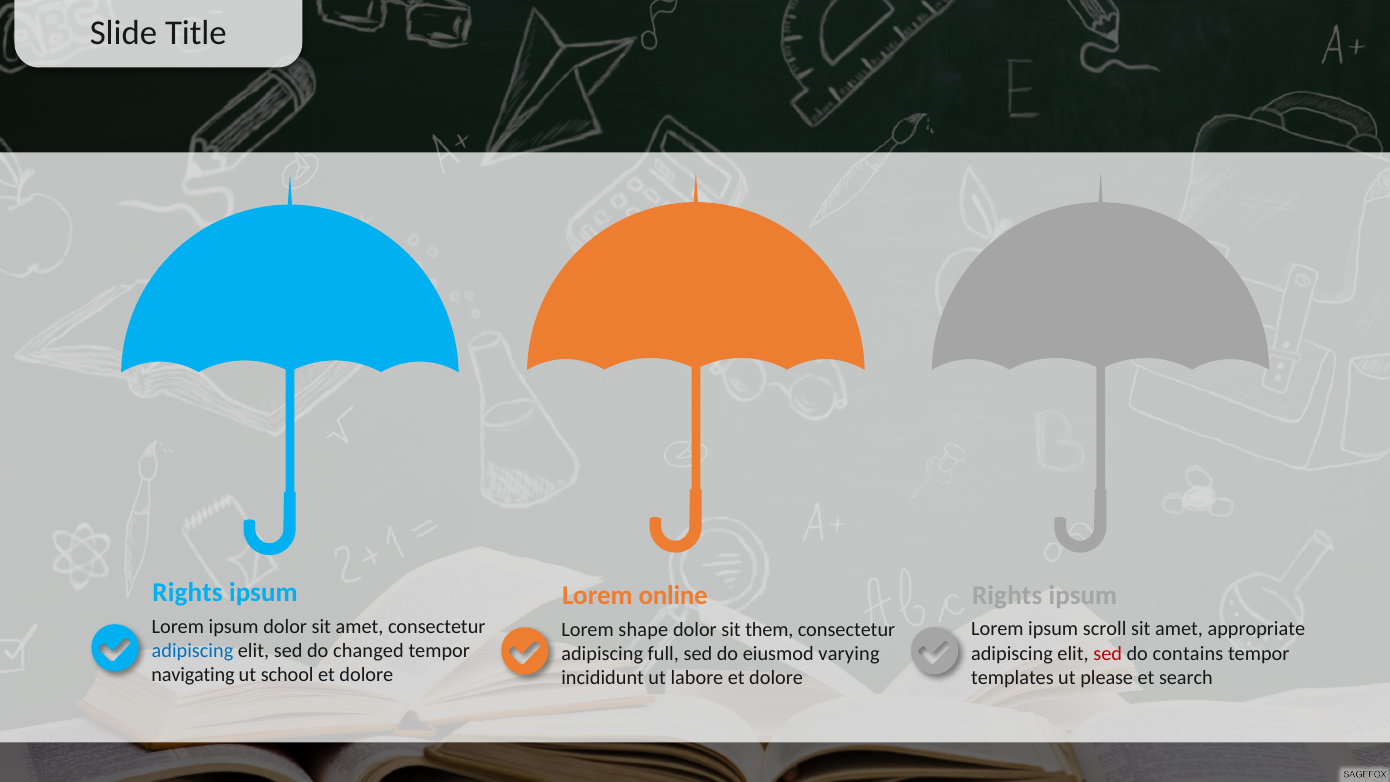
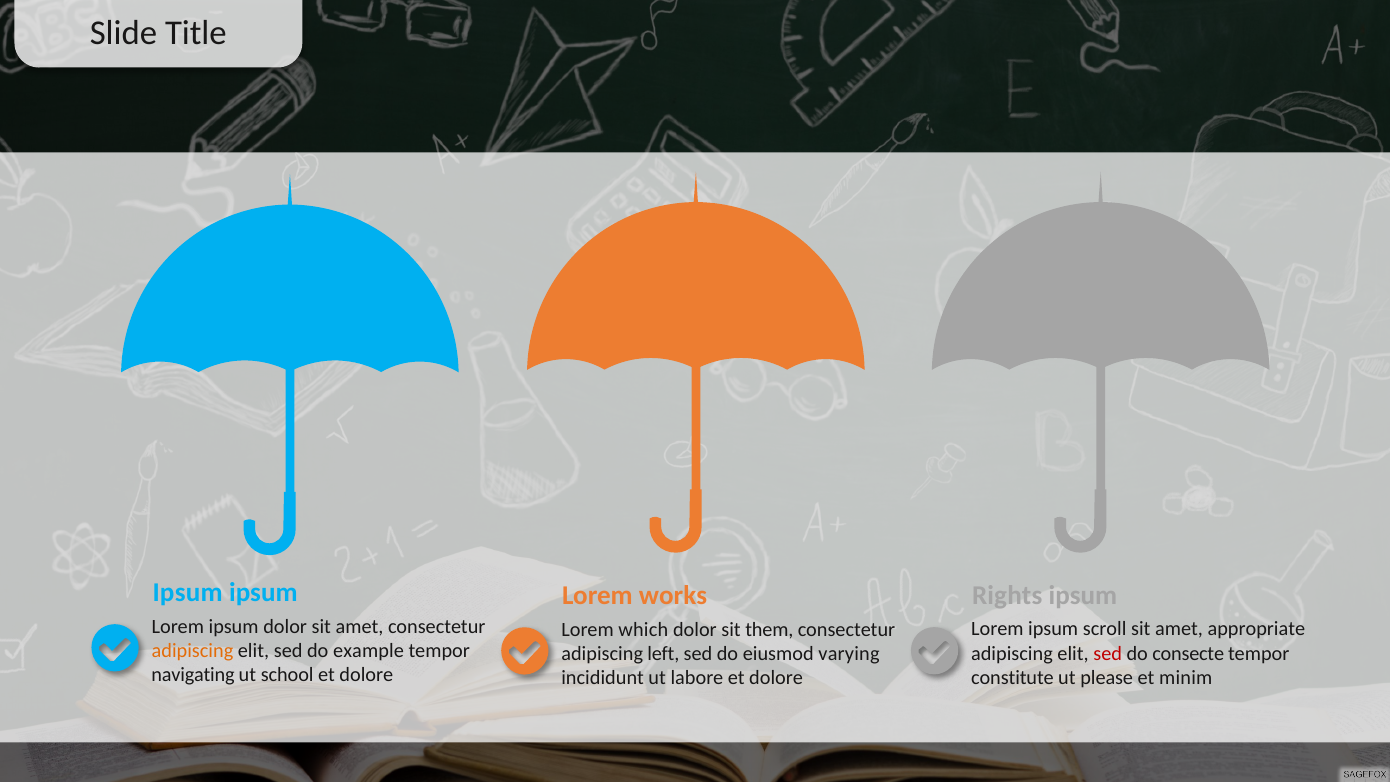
Rights at (188, 592): Rights -> Ipsum
online: online -> works
shape: shape -> which
adipiscing at (192, 651) colour: blue -> orange
changed: changed -> example
contains: contains -> consecte
full: full -> left
templates: templates -> constitute
search: search -> minim
